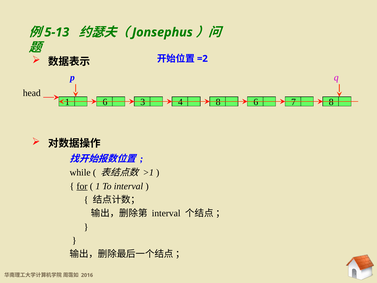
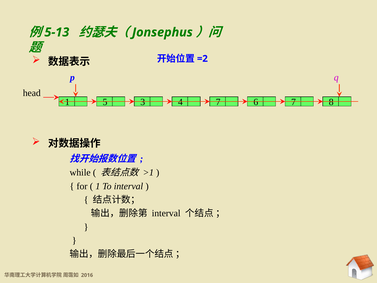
1 6: 6 -> 5
4 8: 8 -> 7
for underline: present -> none
